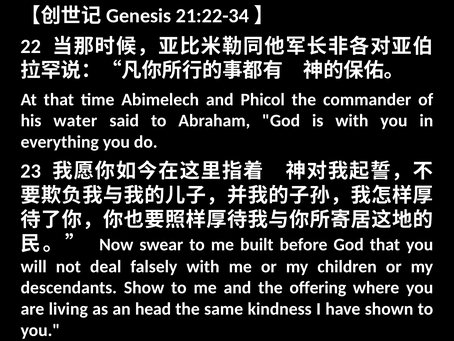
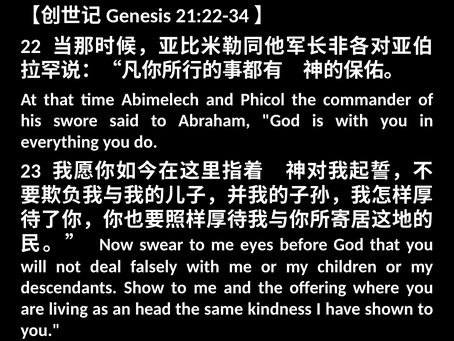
water: water -> swore
built: built -> eyes
